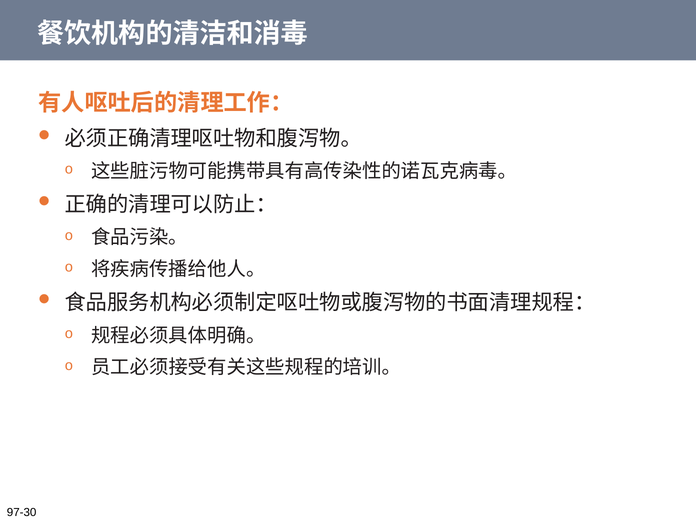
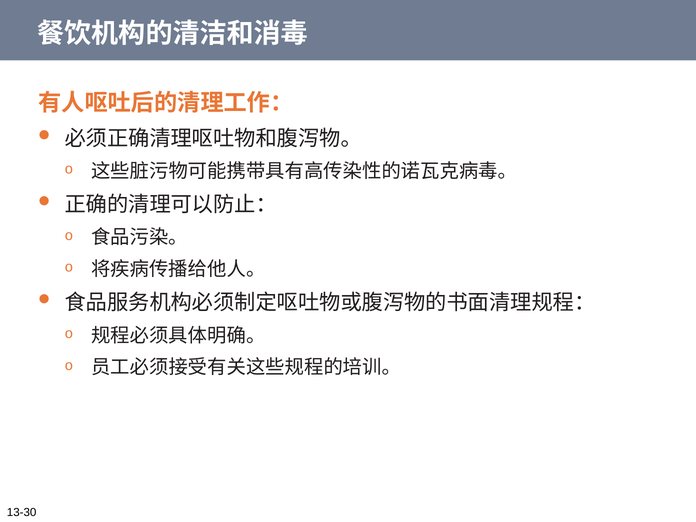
97-30: 97-30 -> 13-30
